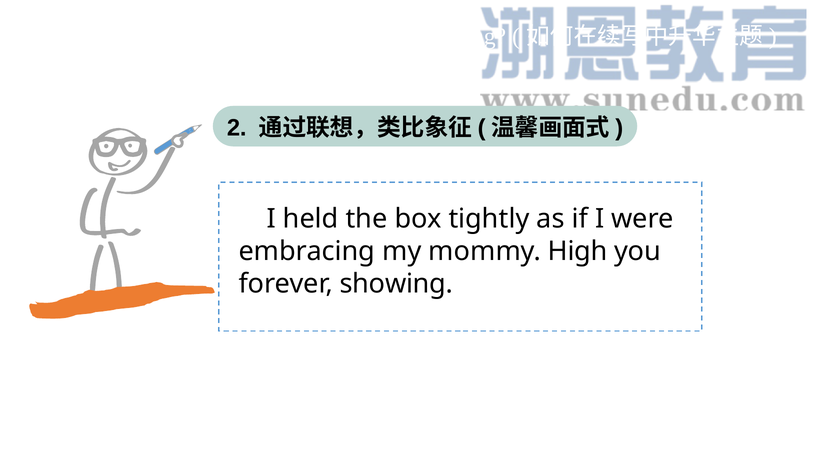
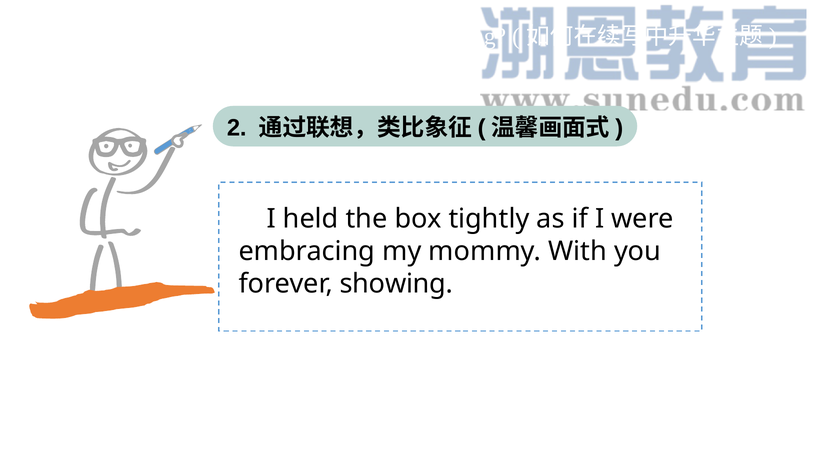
High: High -> With
